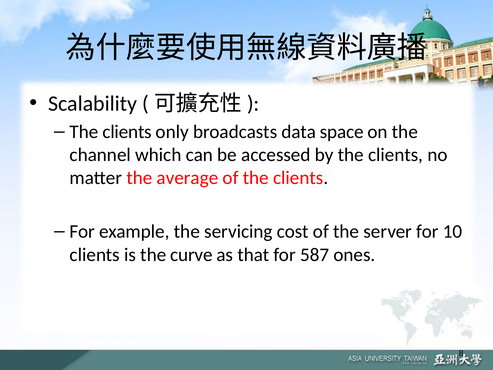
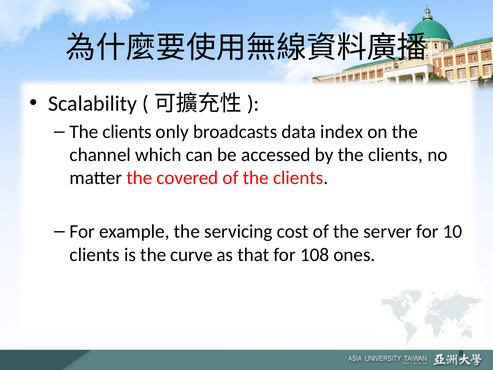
space: space -> index
average: average -> covered
587: 587 -> 108
